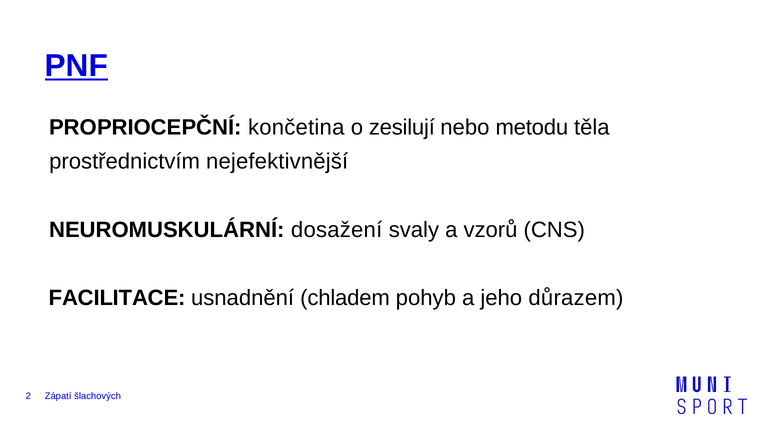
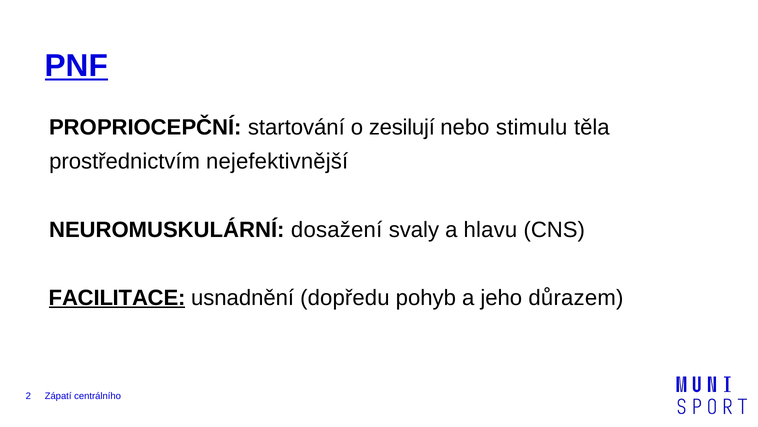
končetina: končetina -> startování
metodu: metodu -> stimulu
vzorů: vzorů -> hlavu
FACILITACE underline: none -> present
chladem: chladem -> dopředu
šlachových: šlachových -> centrálního
